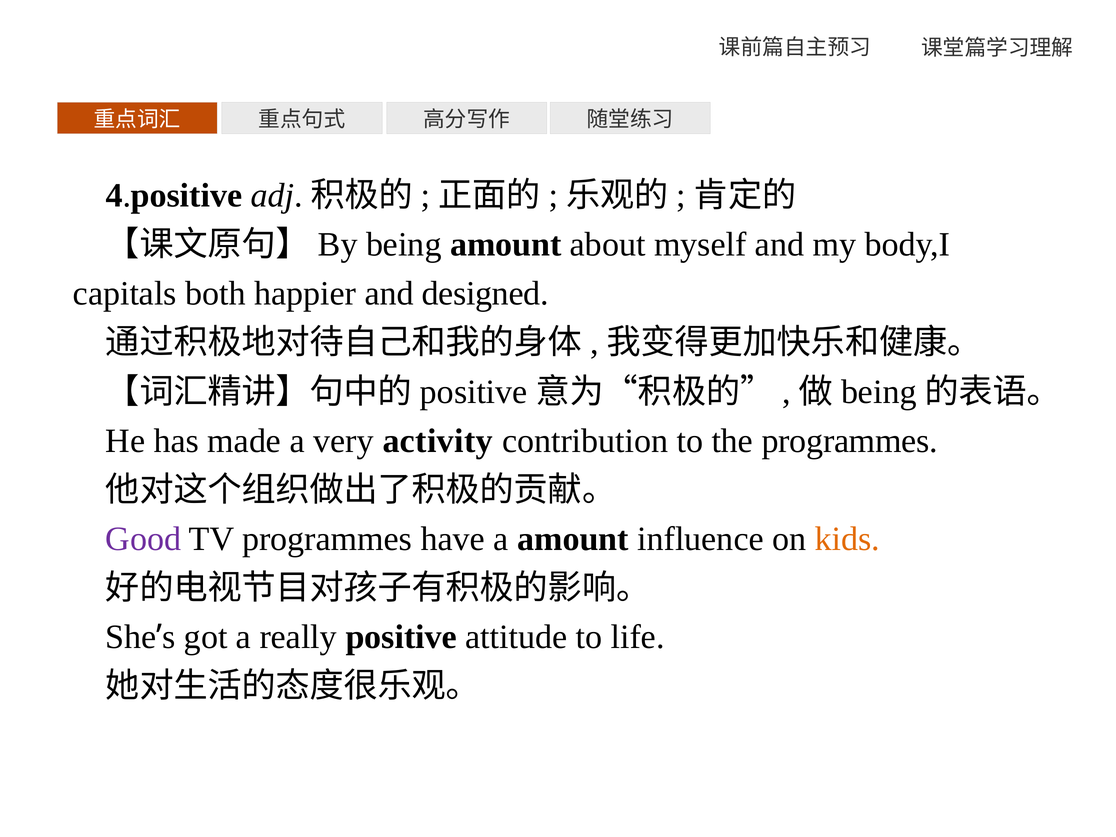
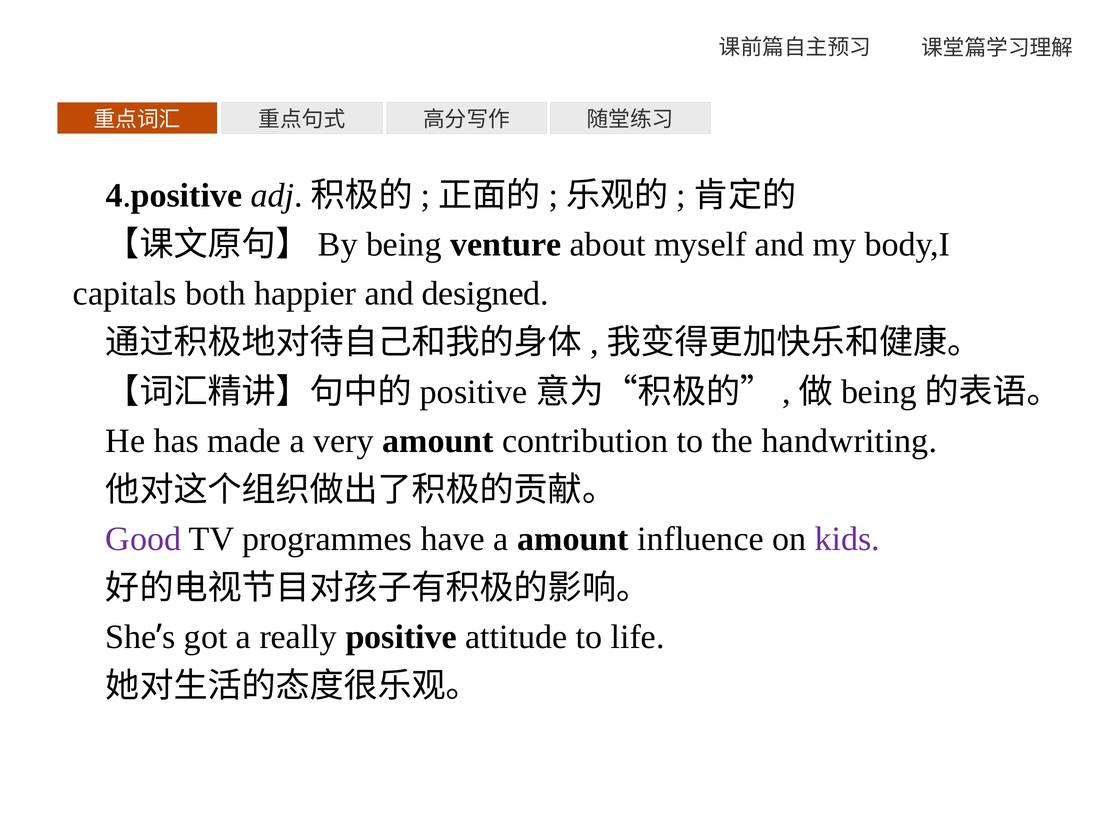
being amount: amount -> venture
very activity: activity -> amount
the programmes: programmes -> handwriting
kids colour: orange -> purple
